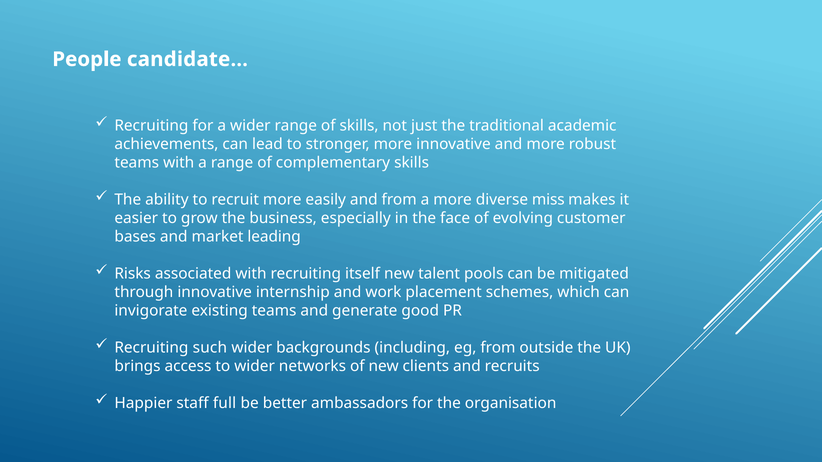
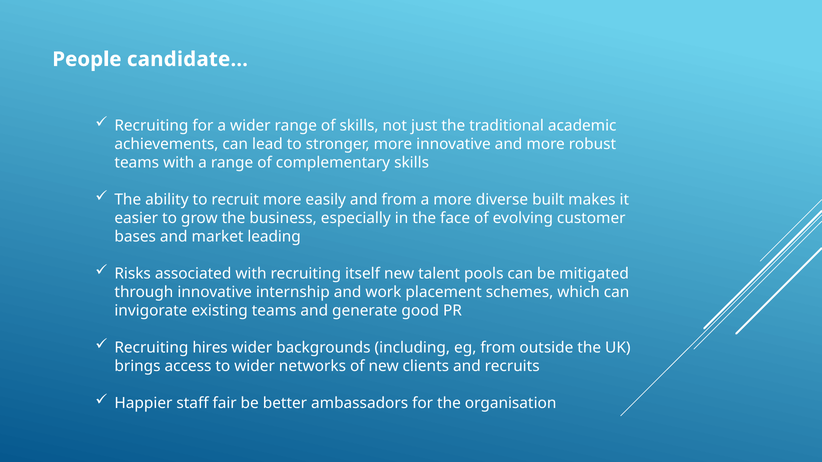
miss: miss -> built
such: such -> hires
full: full -> fair
